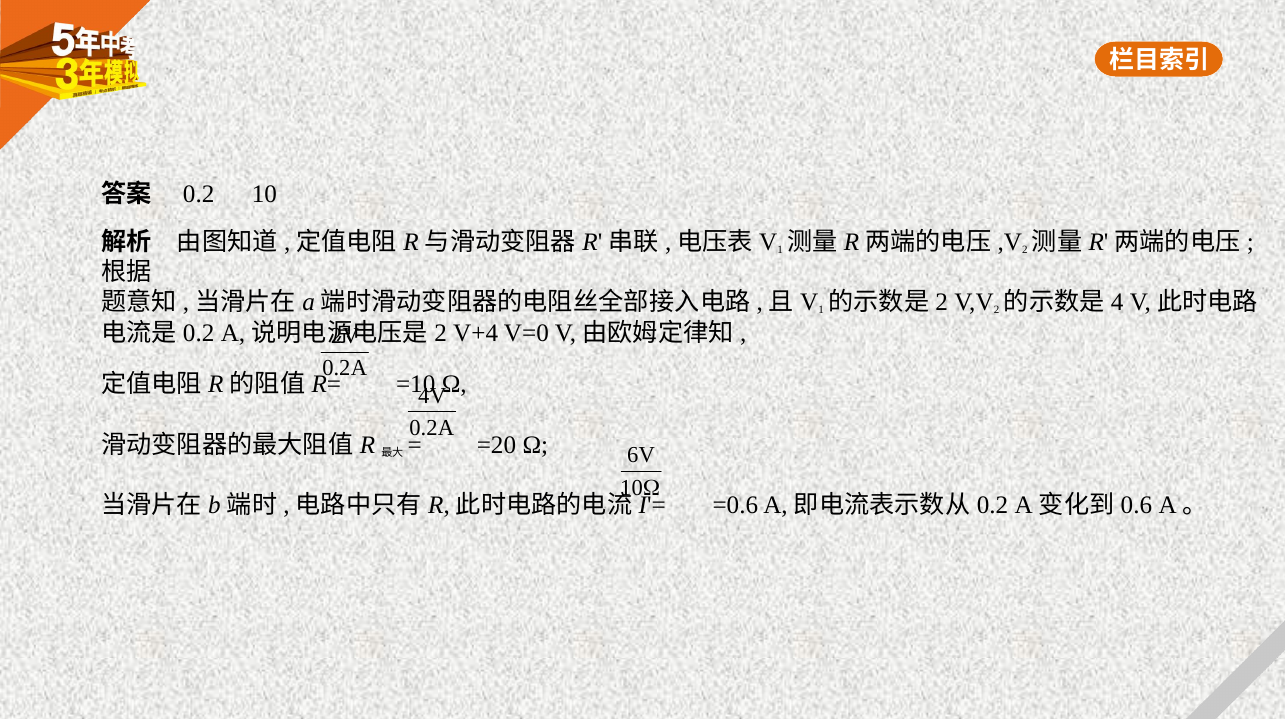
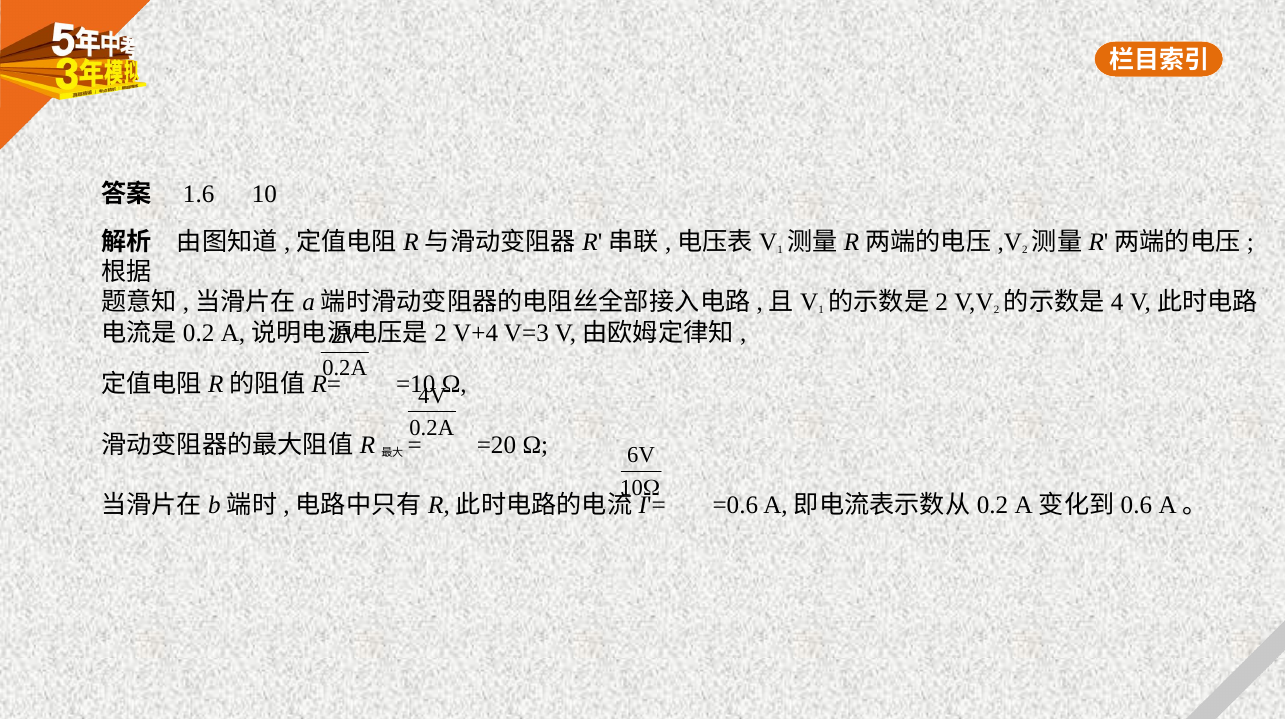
0.2: 0.2 -> 1.6
V=0: V=0 -> V=3
